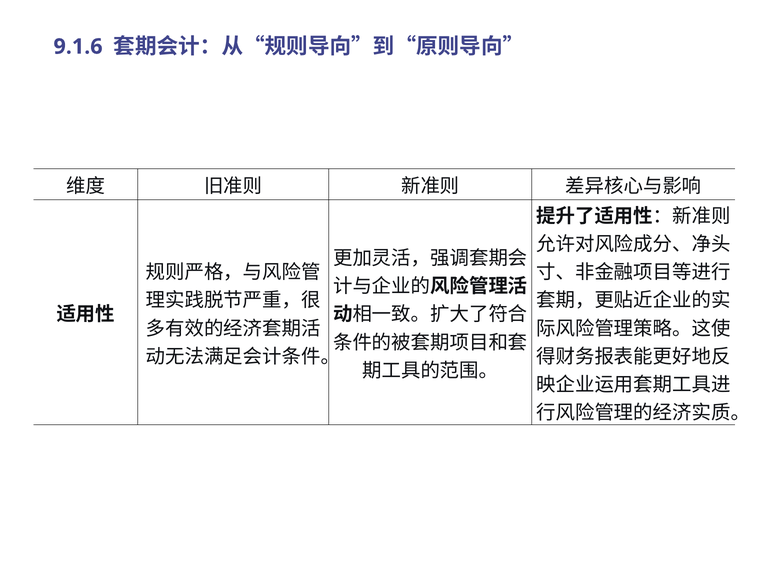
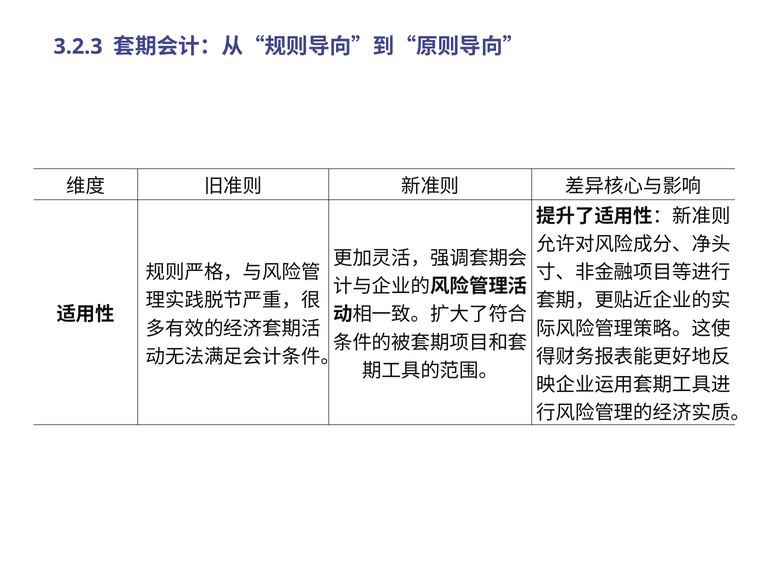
9.1.6: 9.1.6 -> 3.2.3
